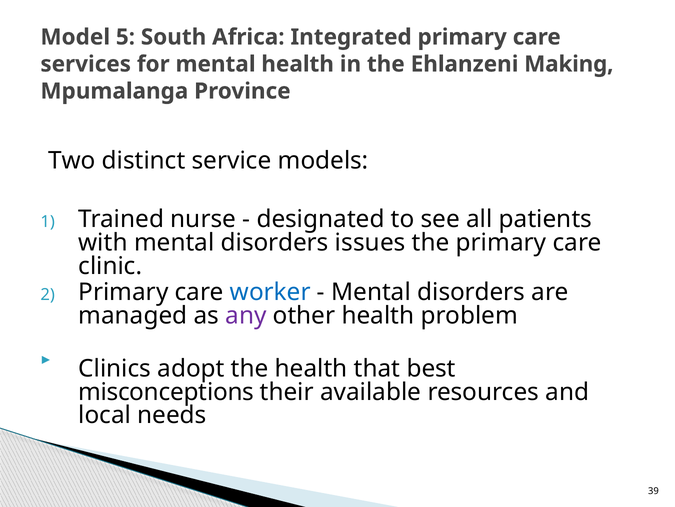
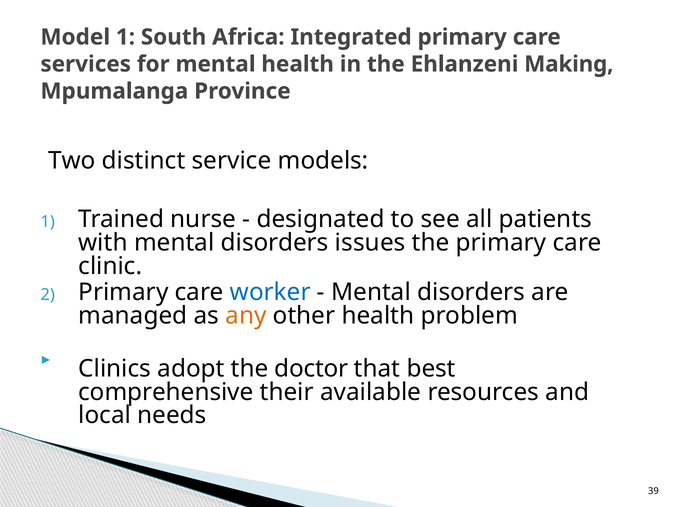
Model 5: 5 -> 1
any colour: purple -> orange
the health: health -> doctor
misconceptions: misconceptions -> comprehensive
